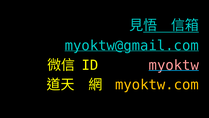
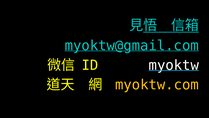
myoktw colour: pink -> white
